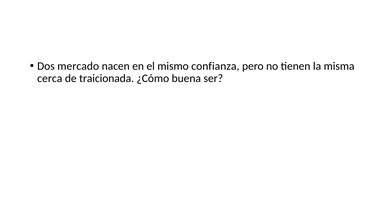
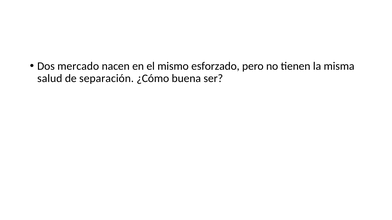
confianza: confianza -> esforzado
cerca: cerca -> salud
traicionada: traicionada -> separación
